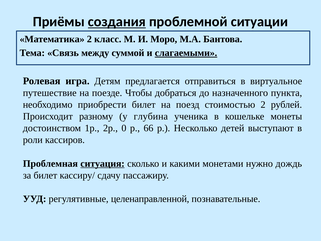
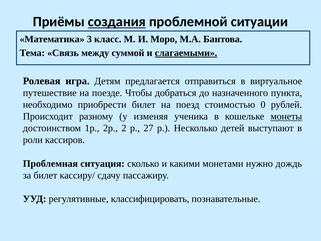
Математика 2: 2 -> 3
стоимостью 2: 2 -> 0
глубина: глубина -> изменяя
монеты underline: none -> present
0: 0 -> 2
66: 66 -> 27
ситуация underline: present -> none
целенаправленной: целенаправленной -> классифицировать
